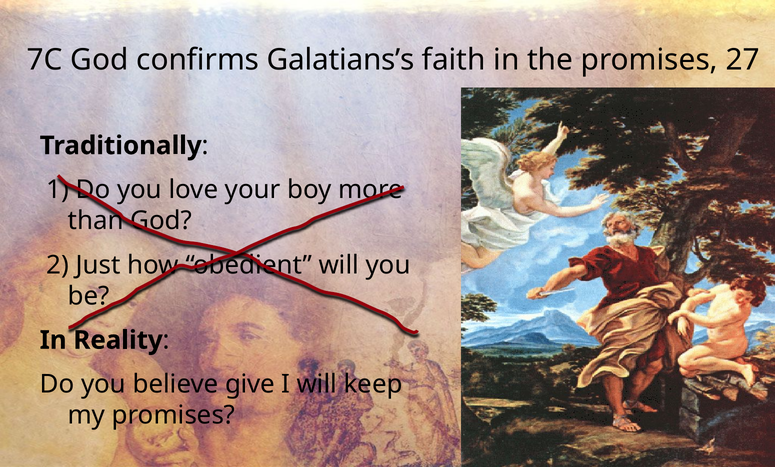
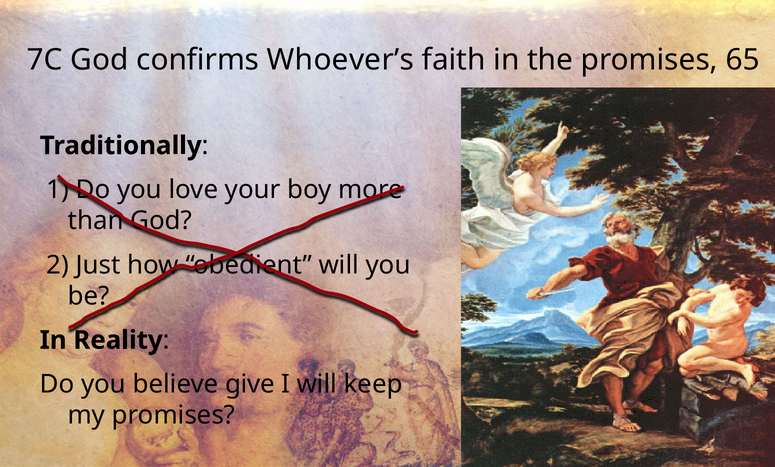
Galatians’s: Galatians’s -> Whoever’s
27: 27 -> 65
